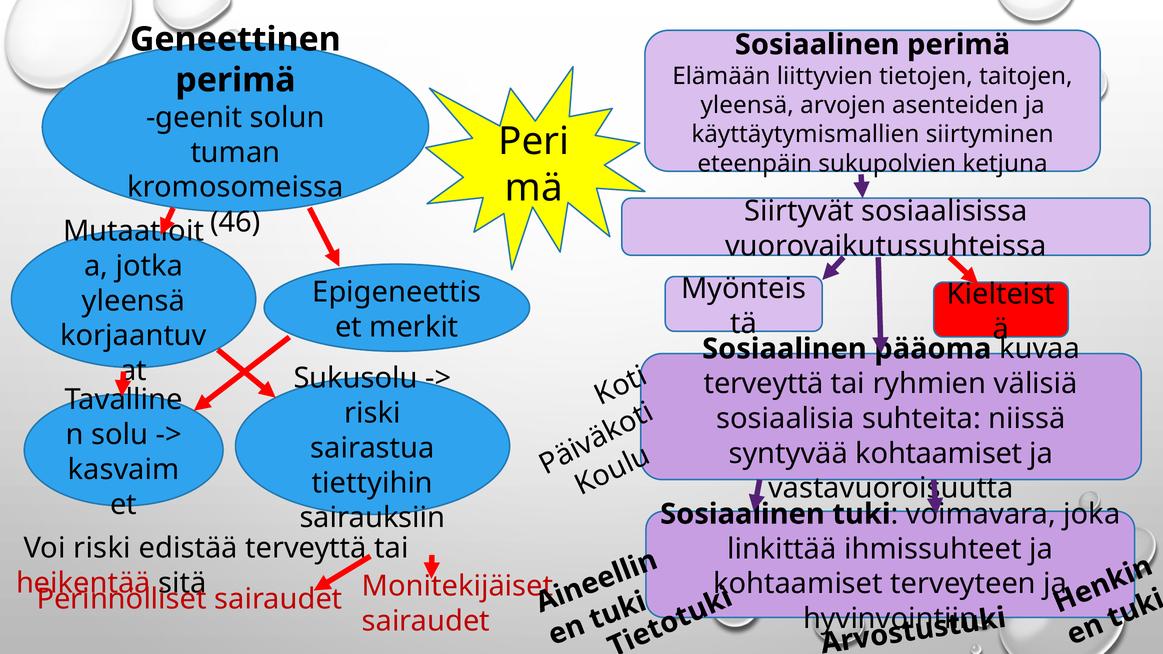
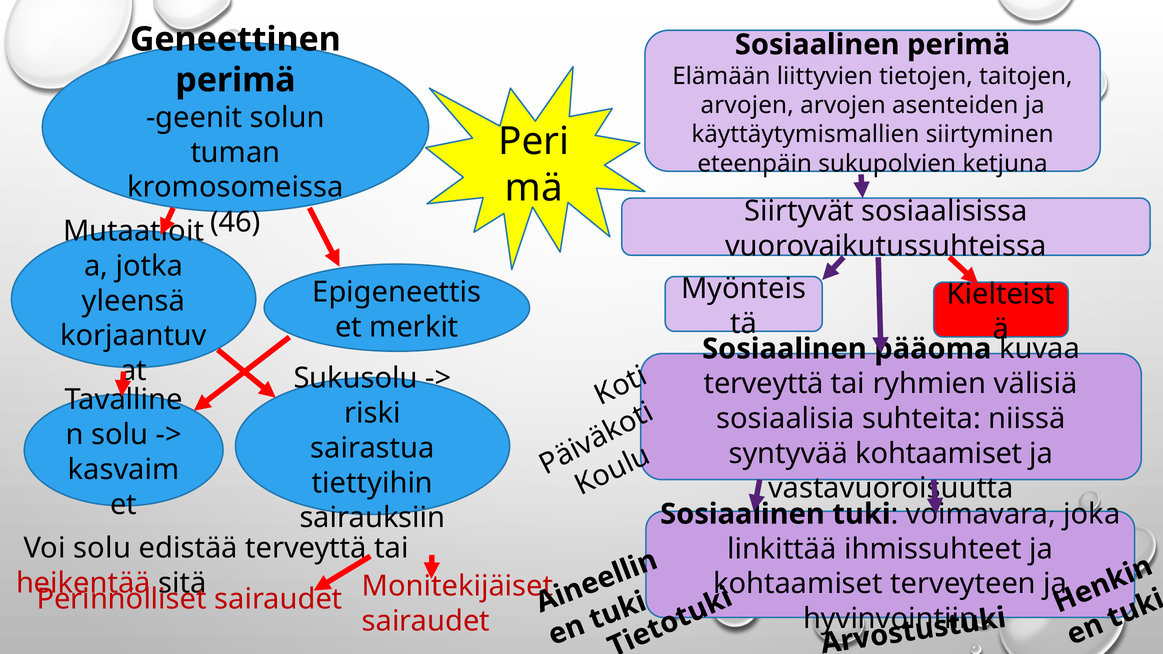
yleensä at (747, 105): yleensä -> arvojen
Voi riski: riski -> solu
